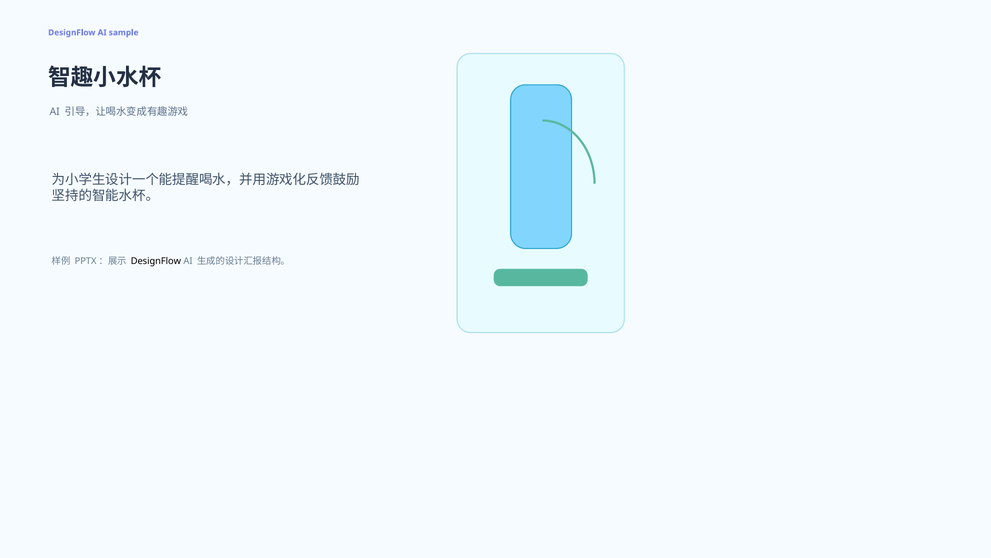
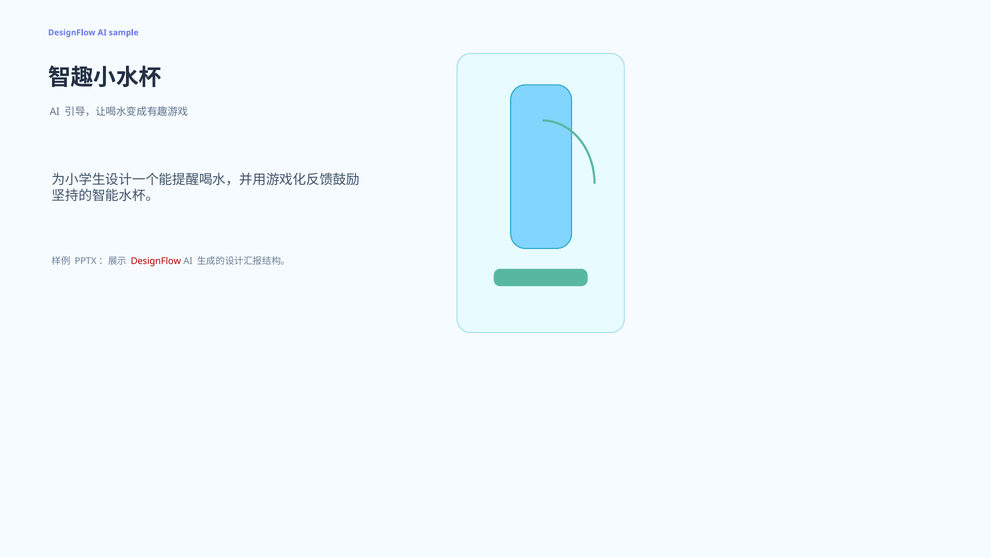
DesignFlow at (156, 261) colour: black -> red
